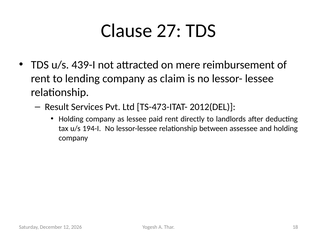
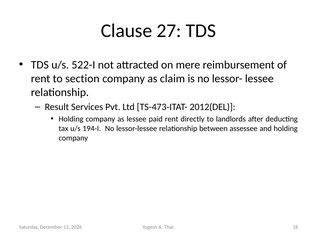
439-I: 439-I -> 522-I
lending: lending -> section
